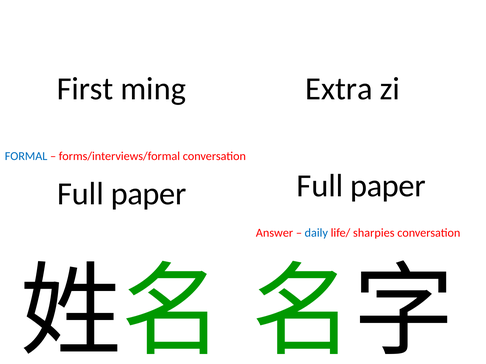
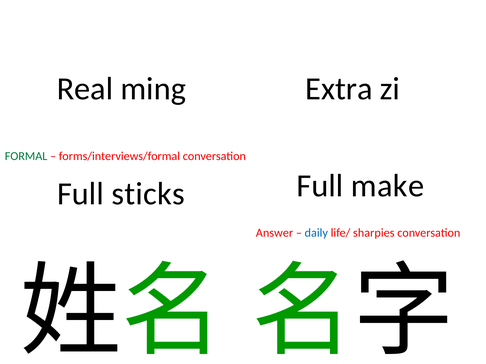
First: First -> Real
FORMAL colour: blue -> green
paper at (388, 186): paper -> make
paper at (149, 194): paper -> sticks
